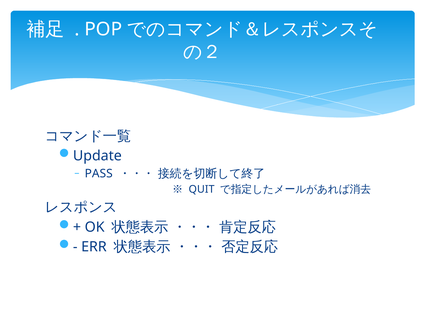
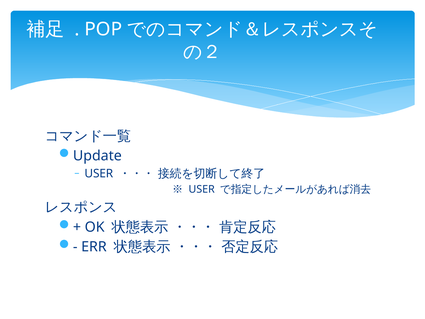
PASS at (99, 174): PASS -> USER
QUIT at (202, 189): QUIT -> USER
